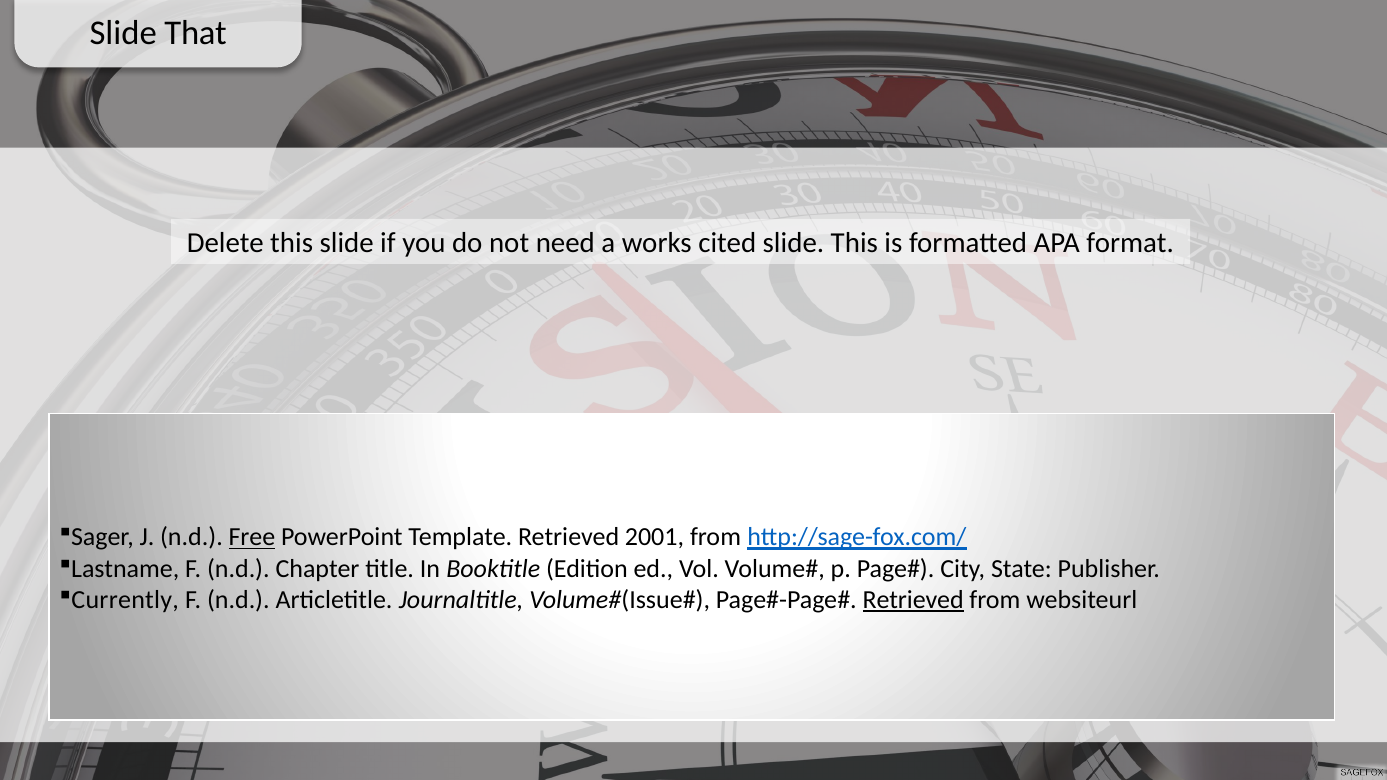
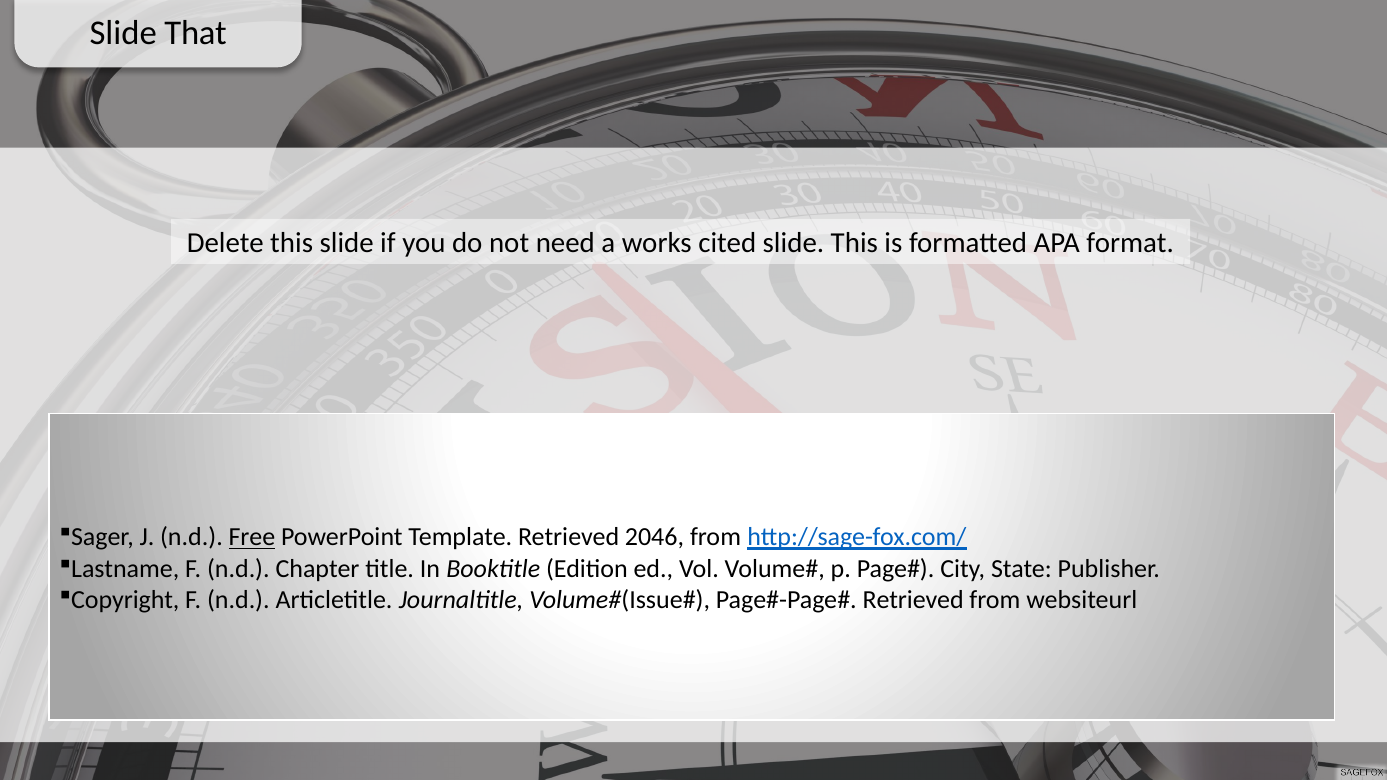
2001: 2001 -> 2046
Currently: Currently -> Copyright
Retrieved at (913, 600) underline: present -> none
